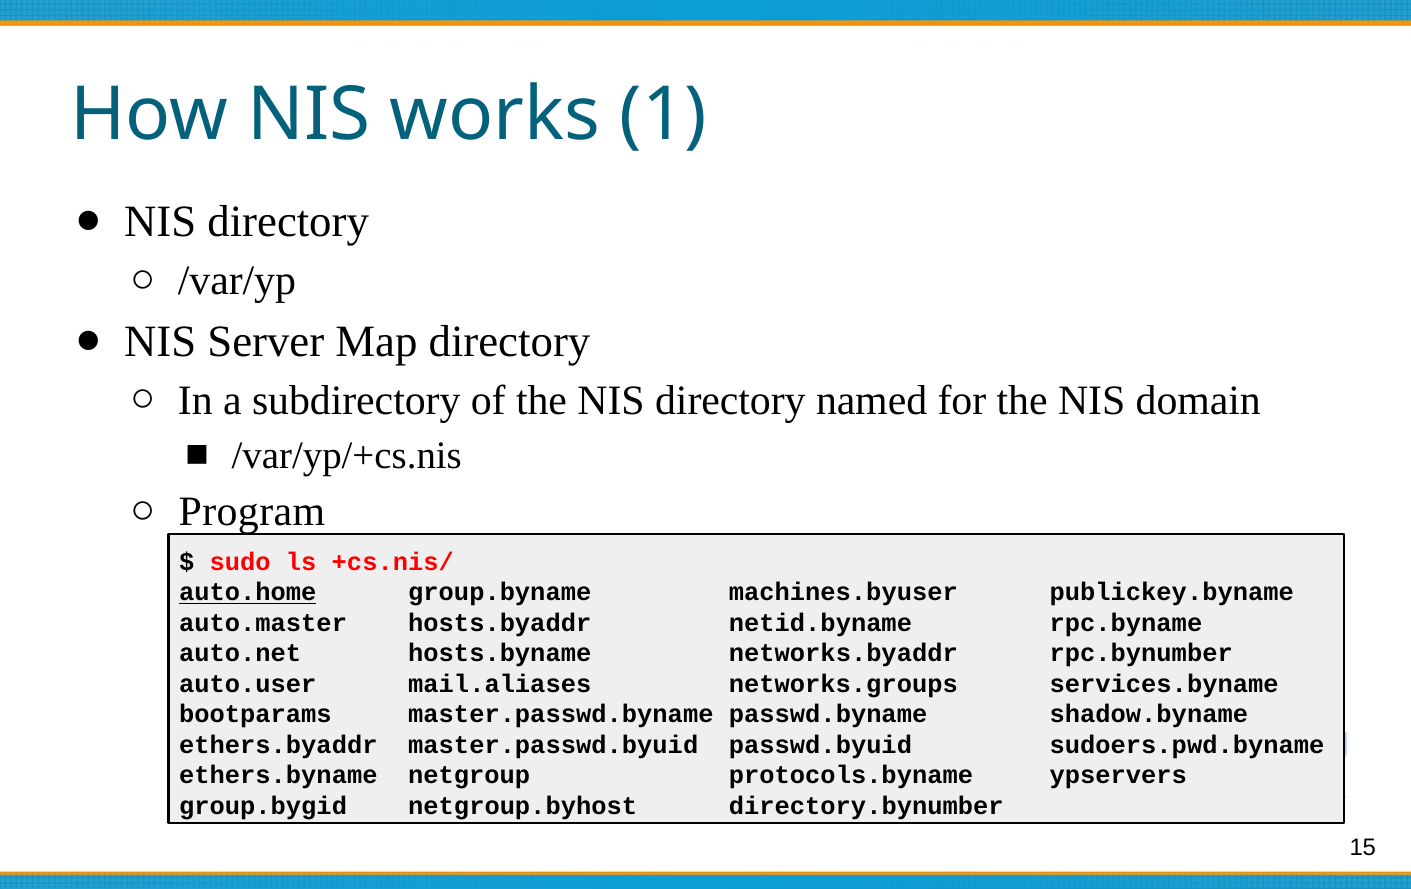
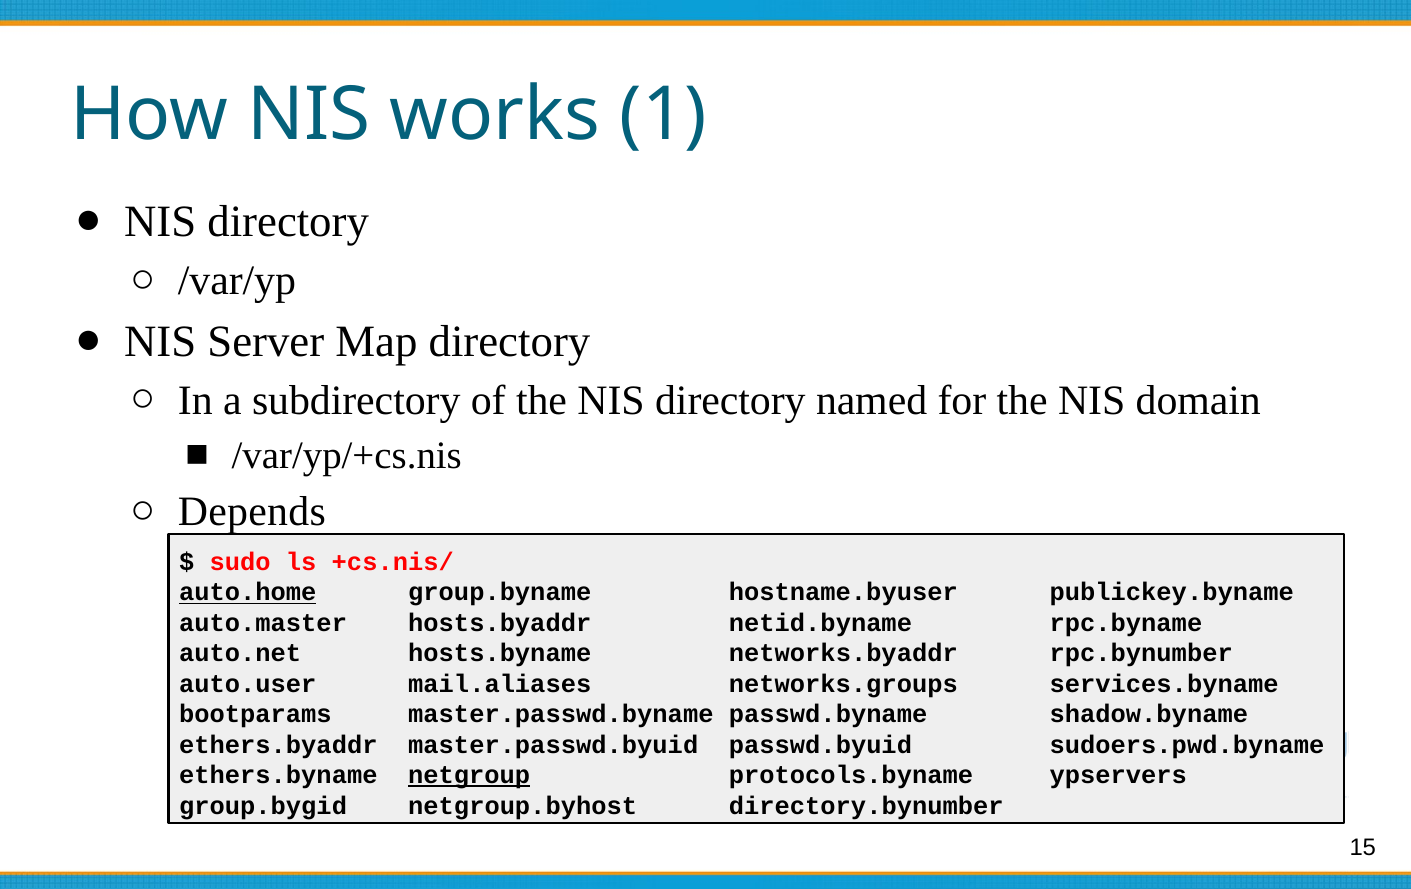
Program: Program -> Depends
machines.byuser: machines.byuser -> hostname.byuser
netgroup underline: none -> present
